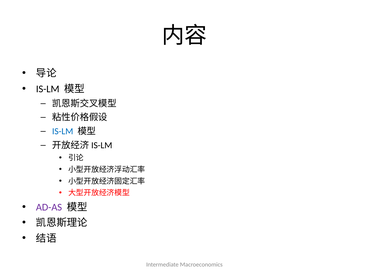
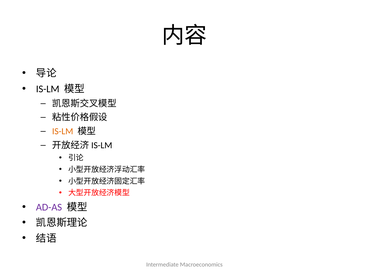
IS-LM at (63, 131) colour: blue -> orange
